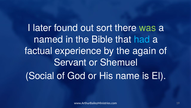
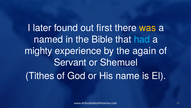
sort: sort -> first
was colour: light green -> yellow
factual: factual -> mighty
Social: Social -> Tithes
